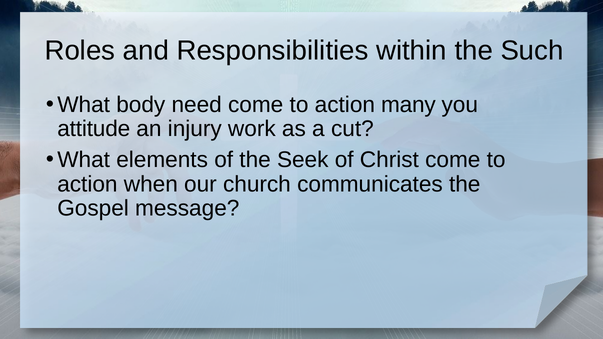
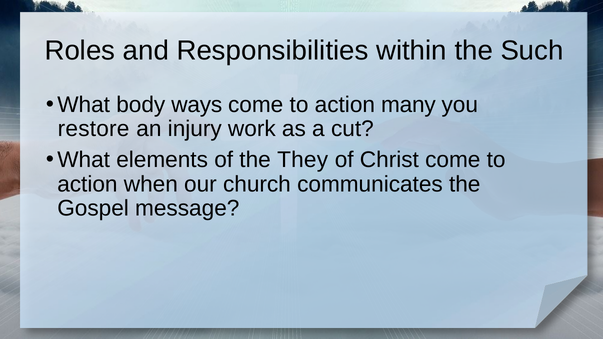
need: need -> ways
attitude: attitude -> restore
Seek: Seek -> They
